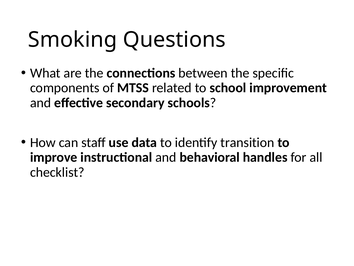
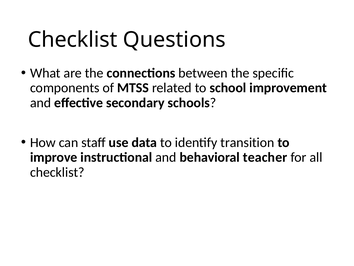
Smoking at (73, 40): Smoking -> Checklist
handles: handles -> teacher
